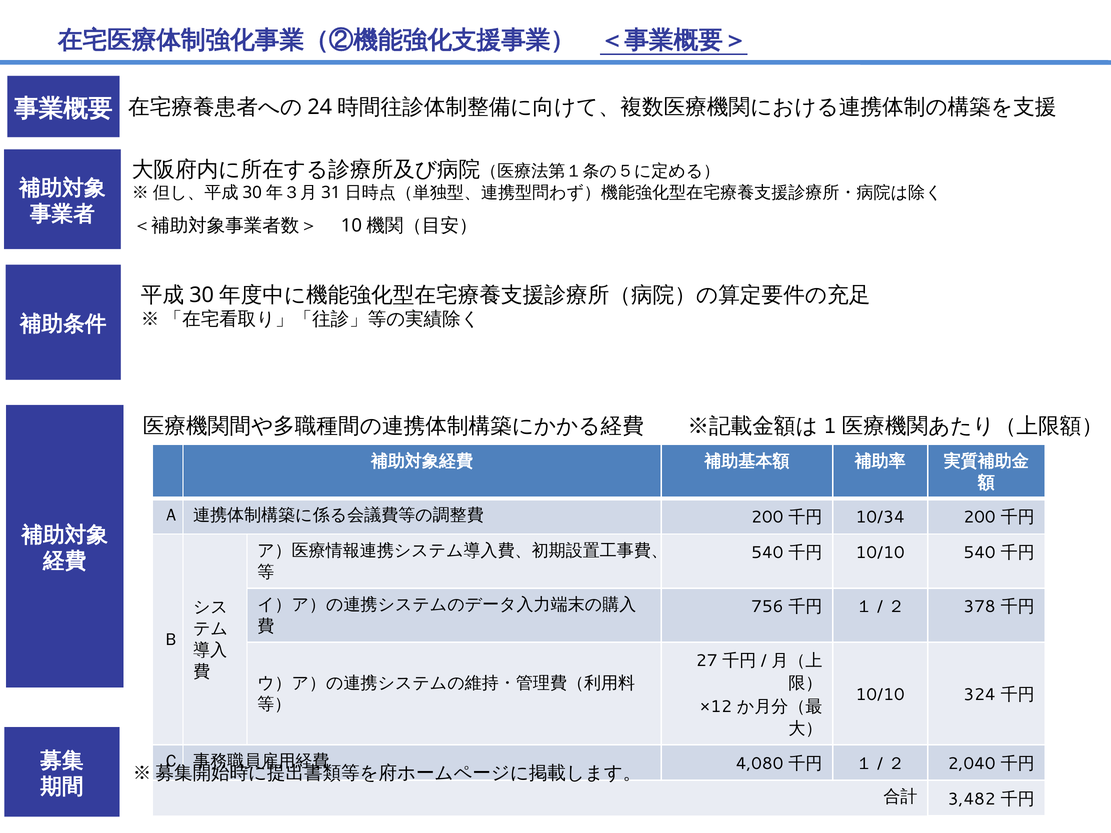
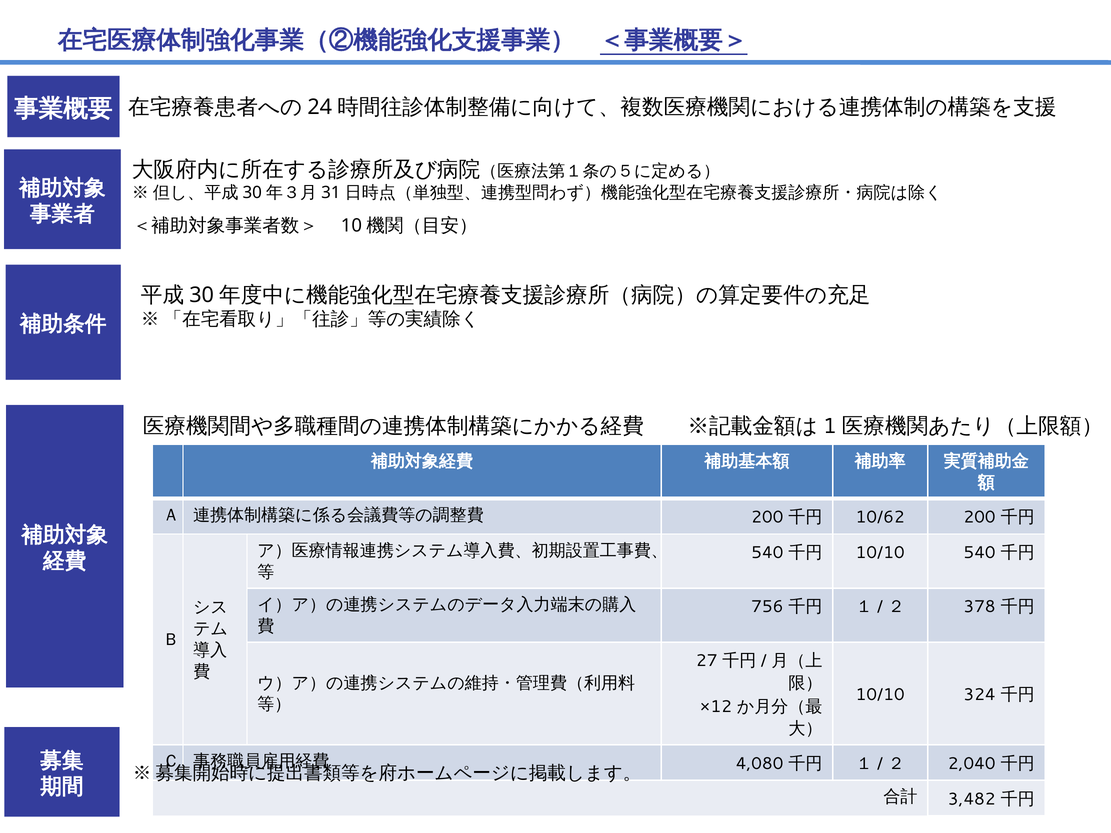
10/34: 10/34 -> 10/62
